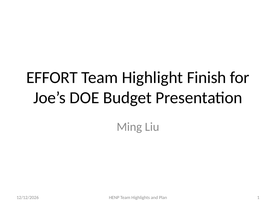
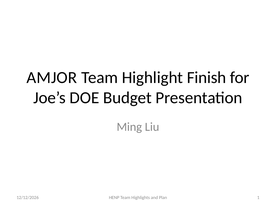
EFFORT: EFFORT -> AMJOR
